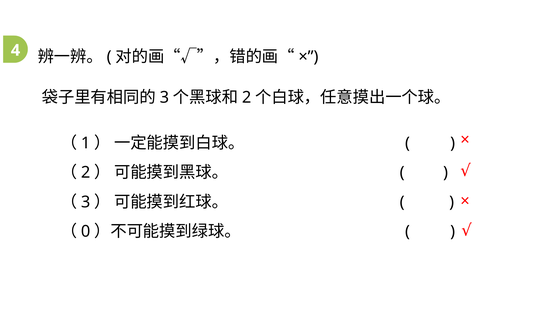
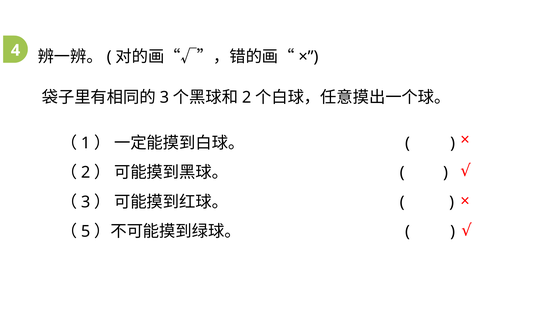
0: 0 -> 5
